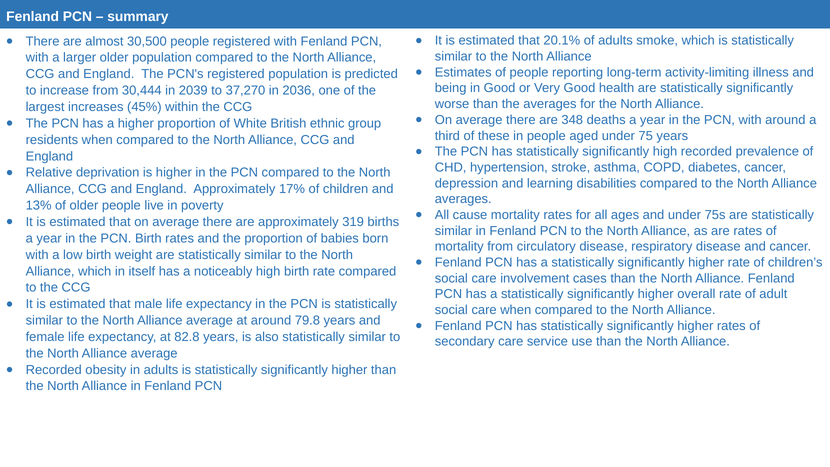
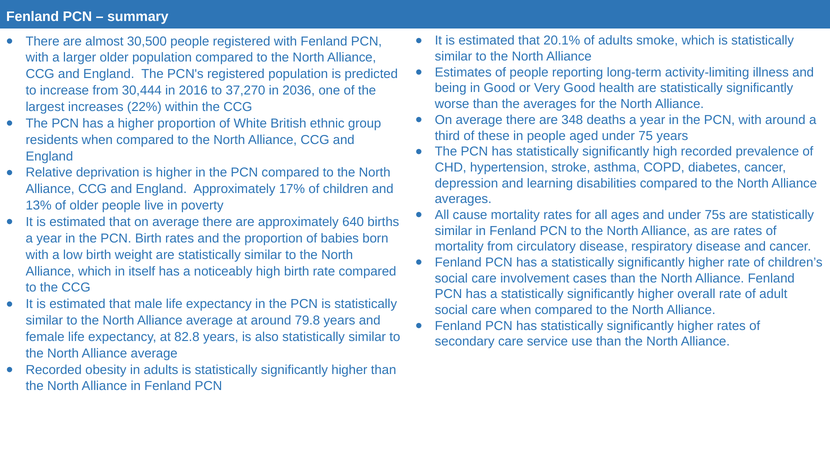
2039: 2039 -> 2016
45%: 45% -> 22%
319: 319 -> 640
